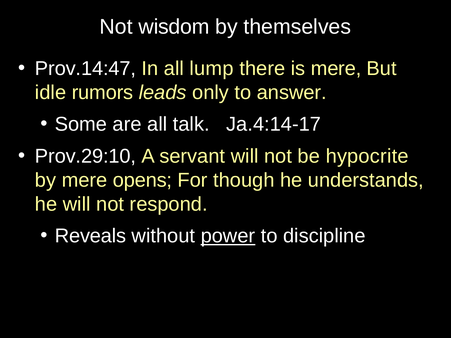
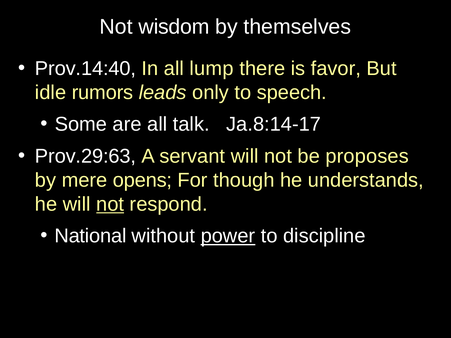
Prov.14:47: Prov.14:47 -> Prov.14:40
is mere: mere -> favor
answer: answer -> speech
Ja.4:14-17: Ja.4:14-17 -> Ja.8:14-17
Prov.29:10: Prov.29:10 -> Prov.29:63
hypocrite: hypocrite -> proposes
not at (110, 204) underline: none -> present
Reveals: Reveals -> National
